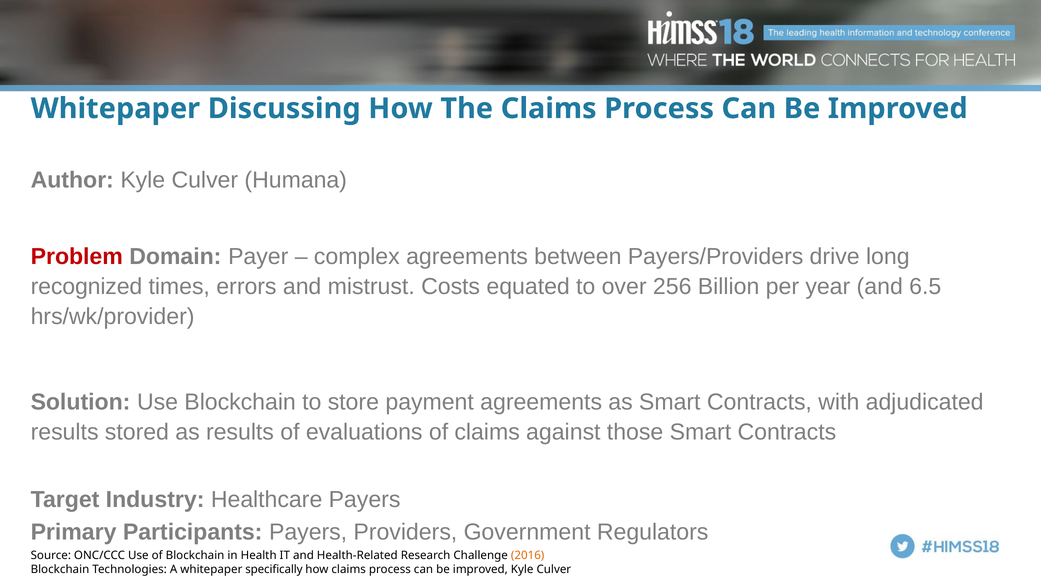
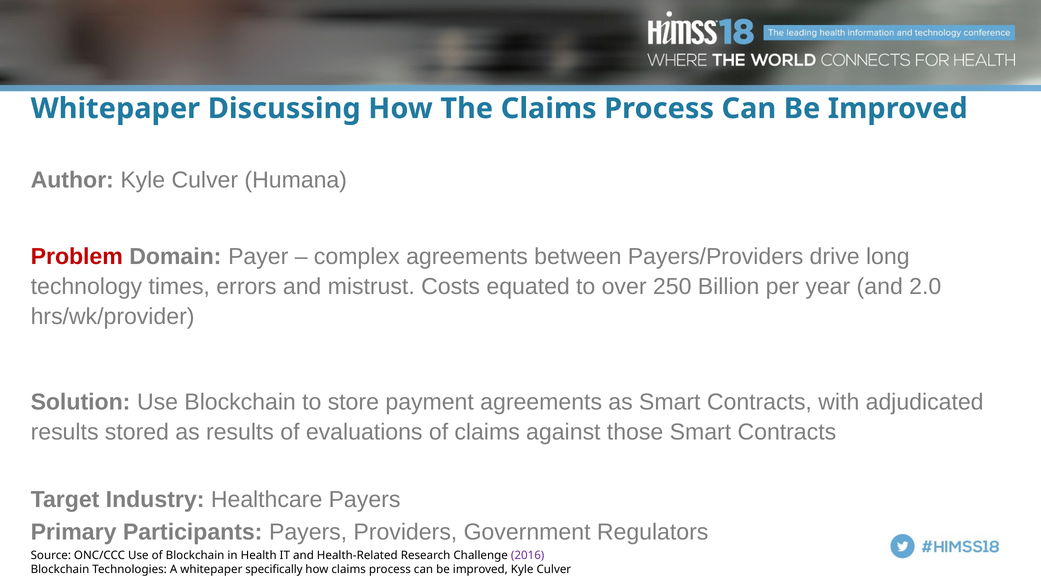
recognized: recognized -> technology
256: 256 -> 250
6.5: 6.5 -> 2.0
2016 colour: orange -> purple
